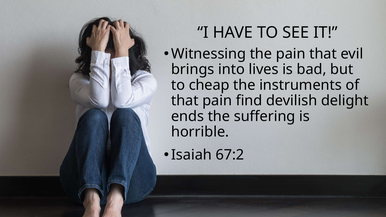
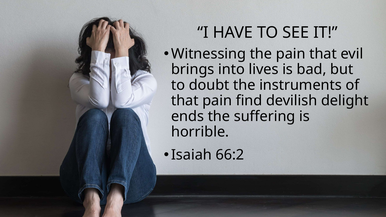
cheap: cheap -> doubt
67:2: 67:2 -> 66:2
